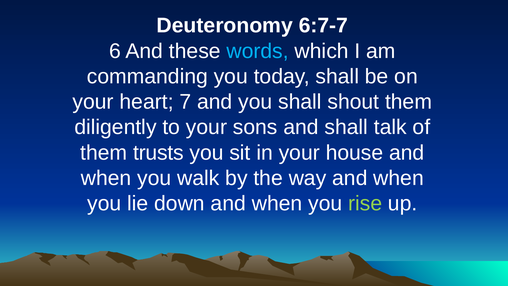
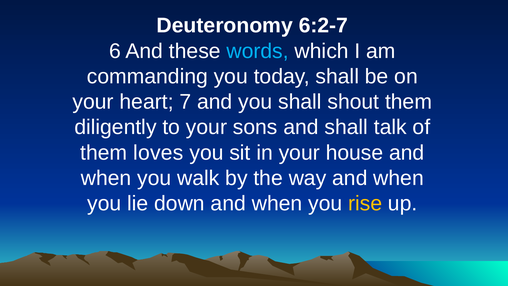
6:7-7: 6:7-7 -> 6:2-7
trusts: trusts -> loves
rise colour: light green -> yellow
